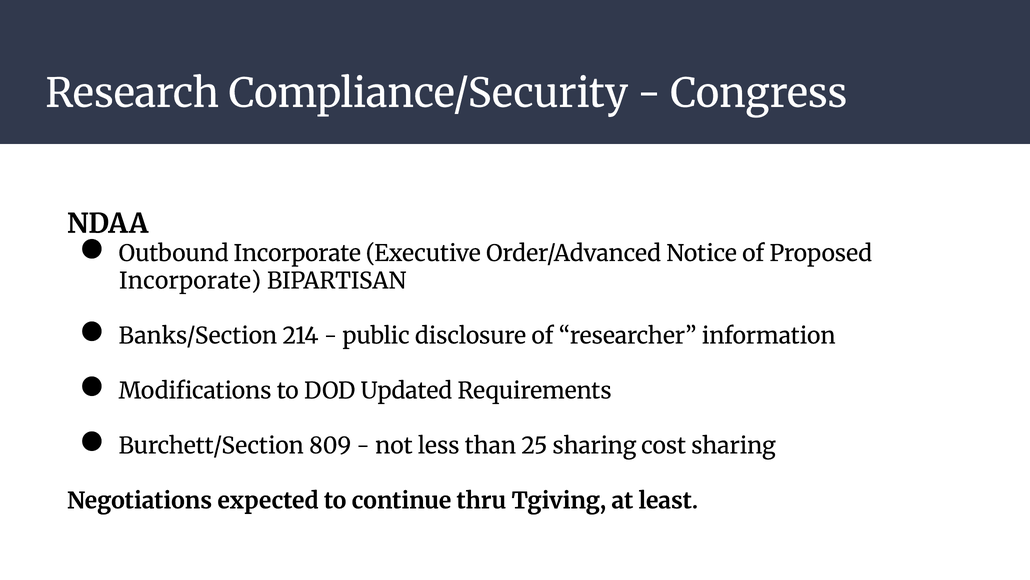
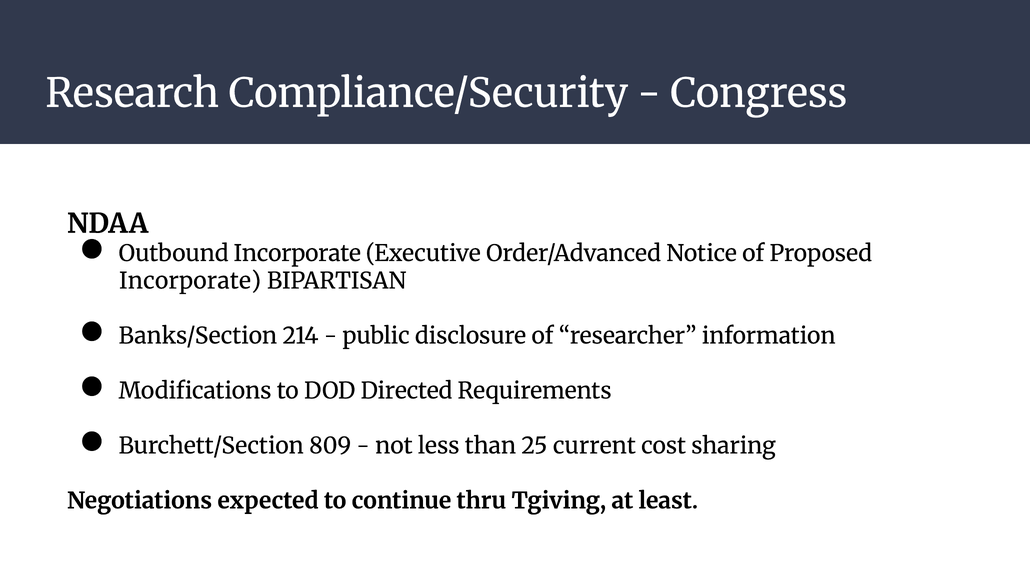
Updated: Updated -> Directed
25 sharing: sharing -> current
